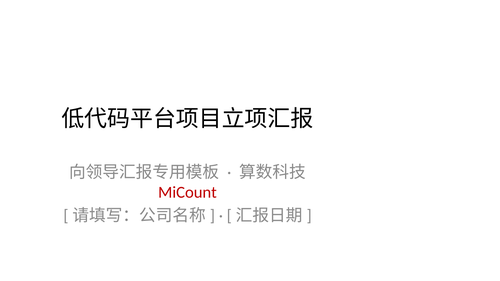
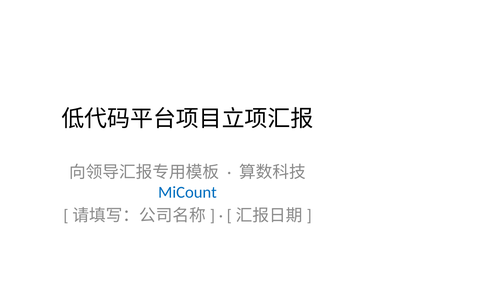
MiCount colour: red -> blue
